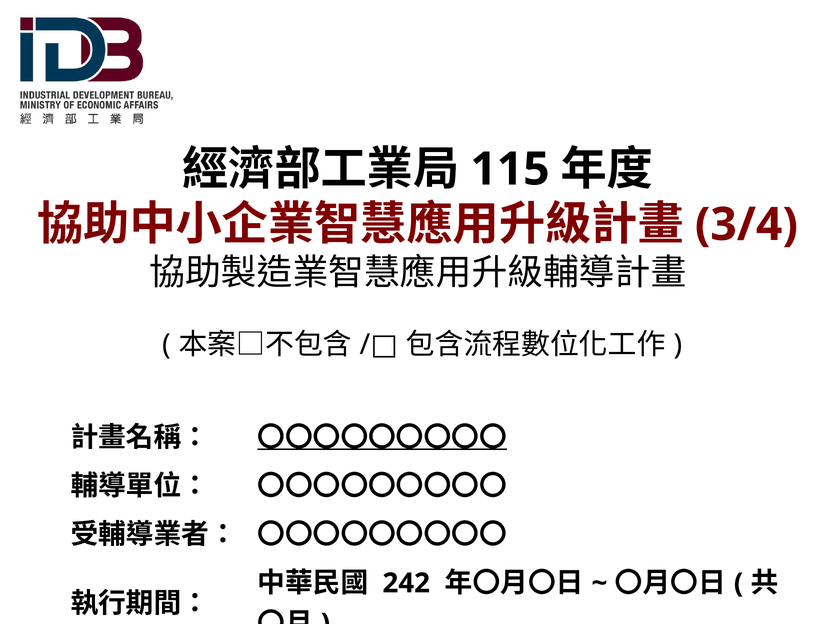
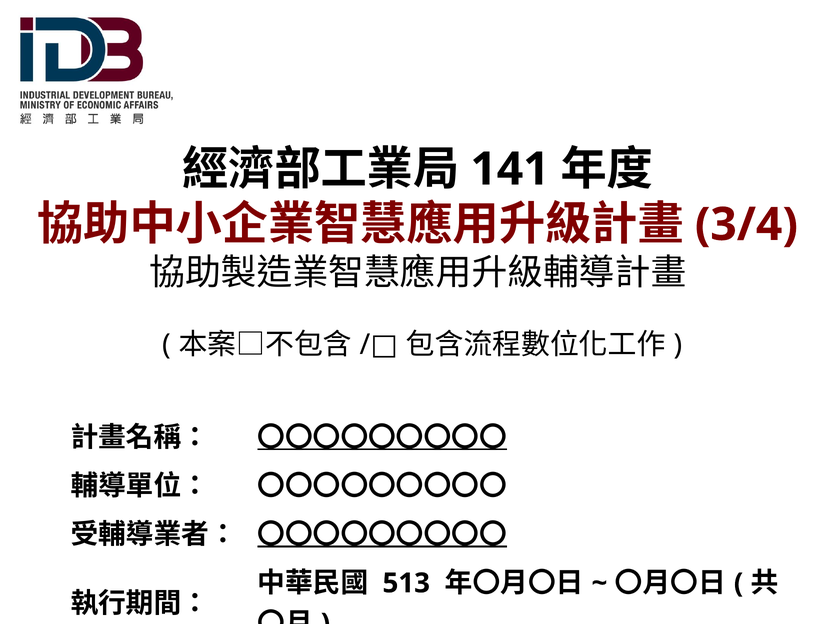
115: 115 -> 141
〇〇〇〇〇〇〇〇〇 at (382, 535) underline: none -> present
242: 242 -> 513
